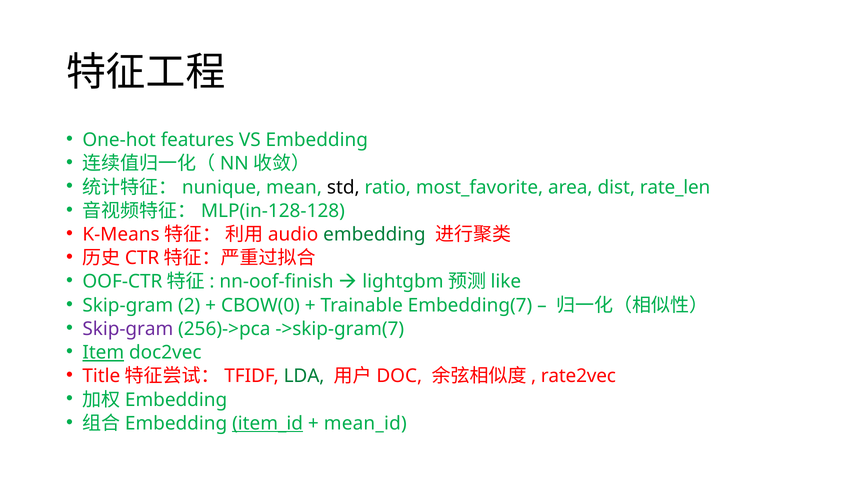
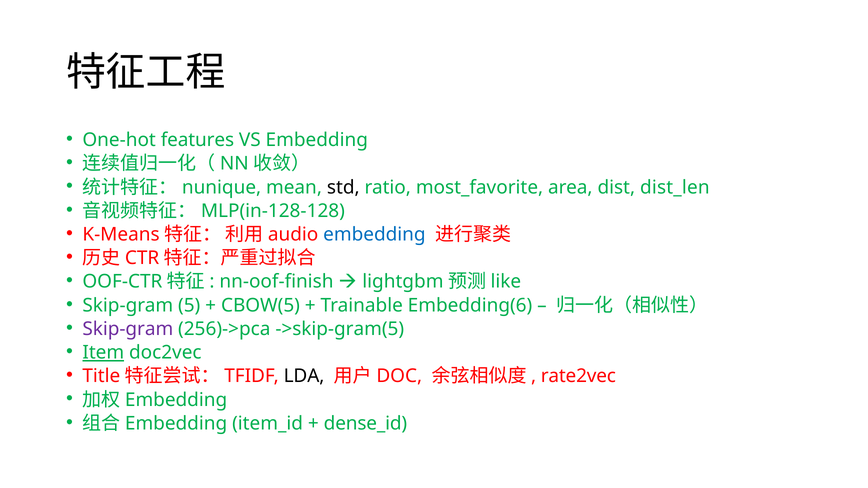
rate_len: rate_len -> dist_len
embedding at (374, 235) colour: green -> blue
2: 2 -> 5
CBOW(0: CBOW(0 -> CBOW(5
Embedding(7: Embedding(7 -> Embedding(6
->skip-gram(7: ->skip-gram(7 -> ->skip-gram(5
LDA colour: green -> black
item_id underline: present -> none
mean_id: mean_id -> dense_id
